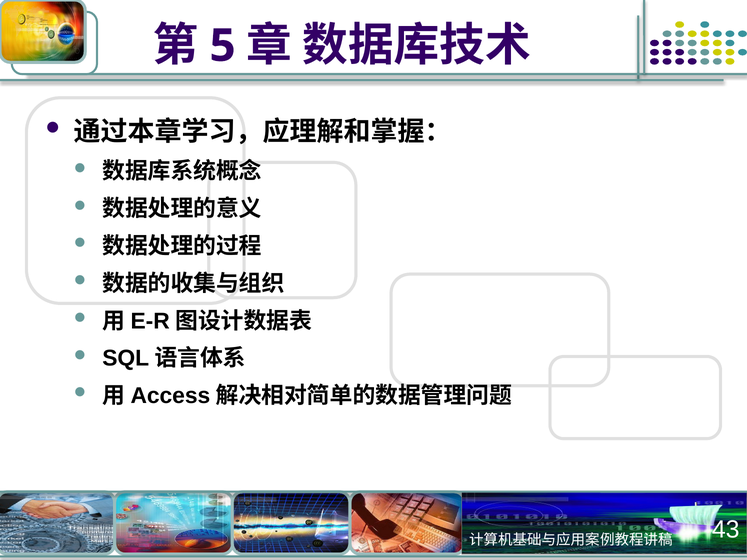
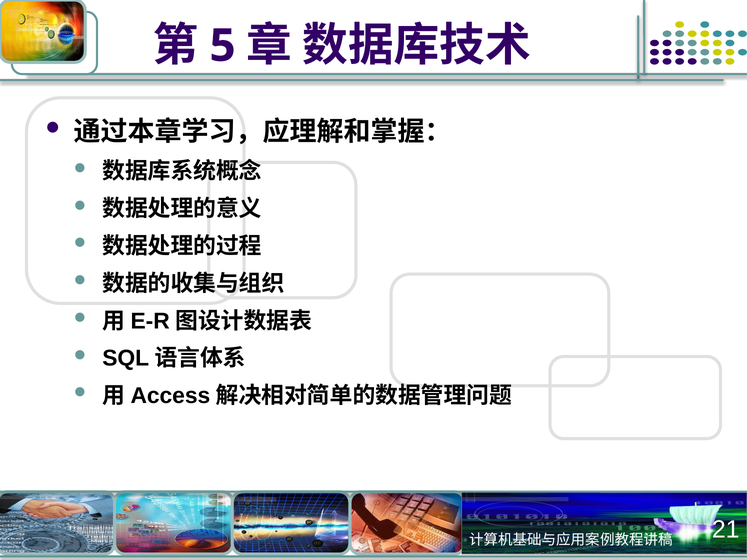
43: 43 -> 21
